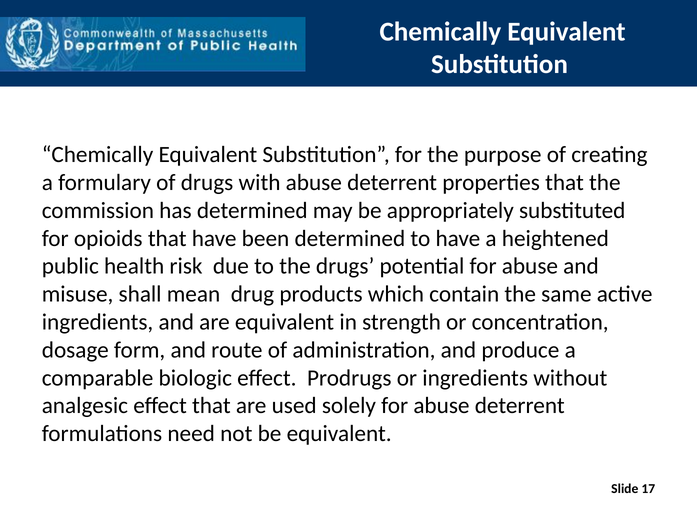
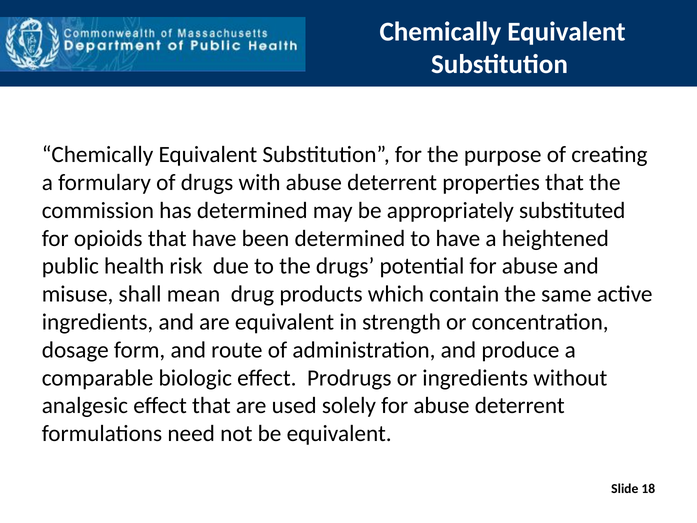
17: 17 -> 18
